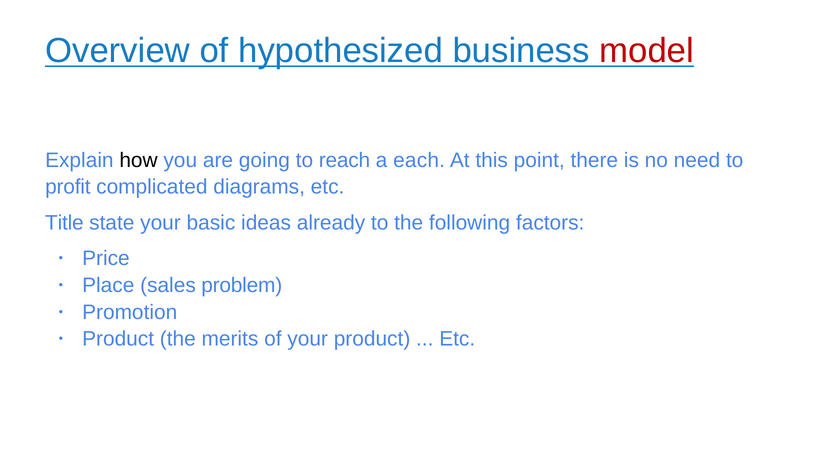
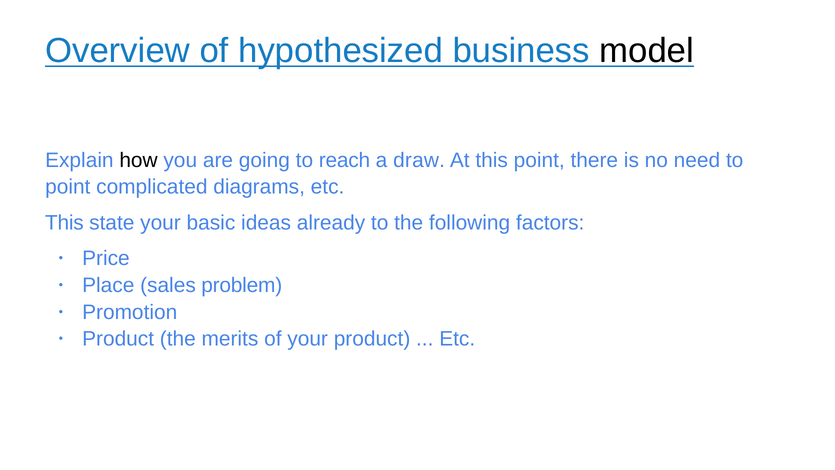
model colour: red -> black
each: each -> draw
profit at (68, 187): profit -> point
Title at (64, 223): Title -> This
